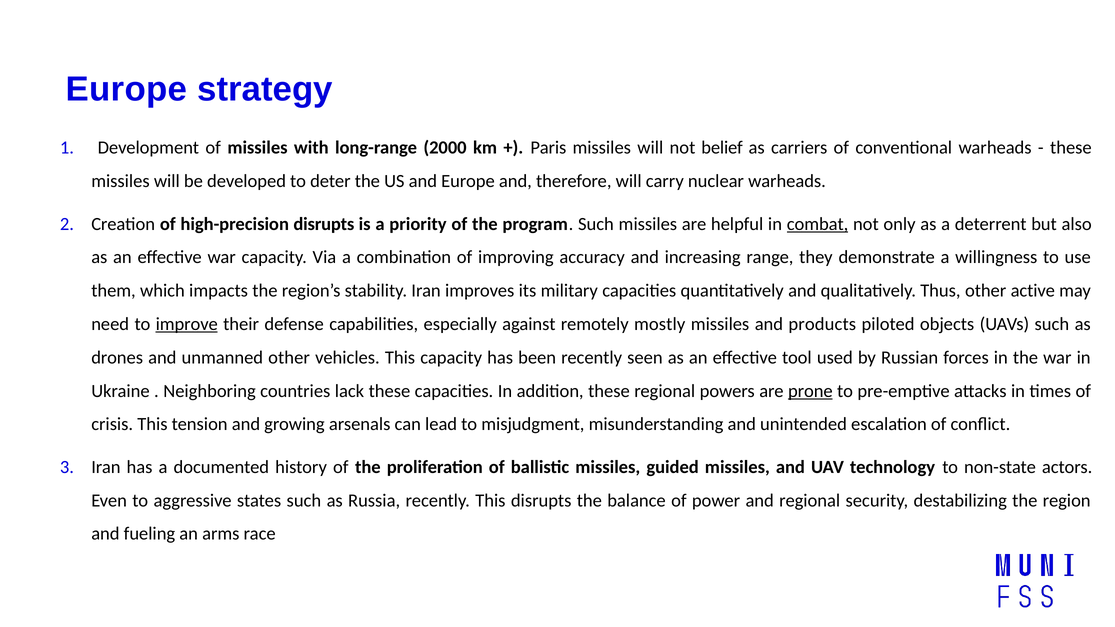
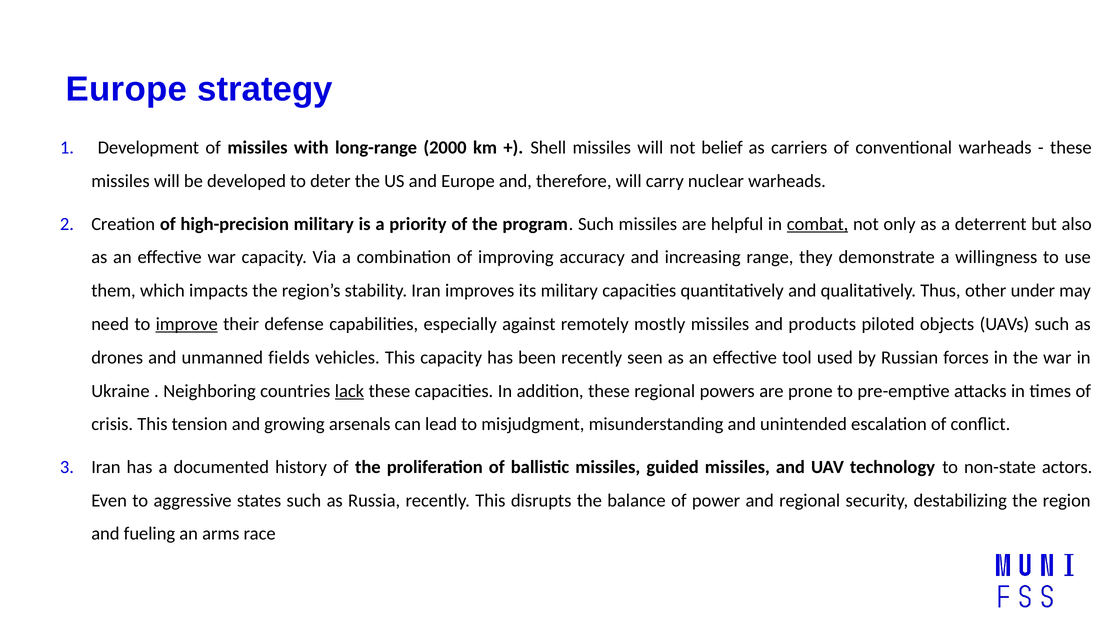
Paris: Paris -> Shell
high-precision disrupts: disrupts -> military
active: active -> under
unmanned other: other -> fields
lack underline: none -> present
prone underline: present -> none
